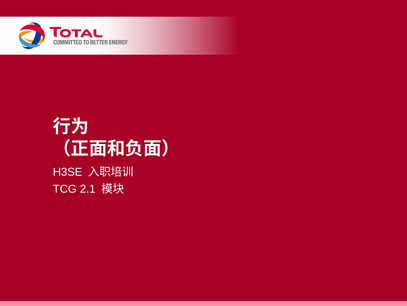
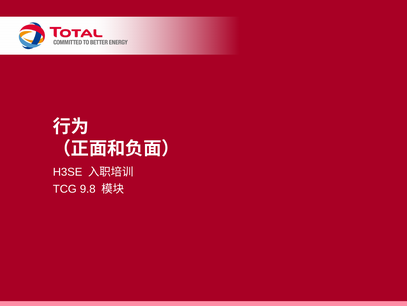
2.1: 2.1 -> 9.8
